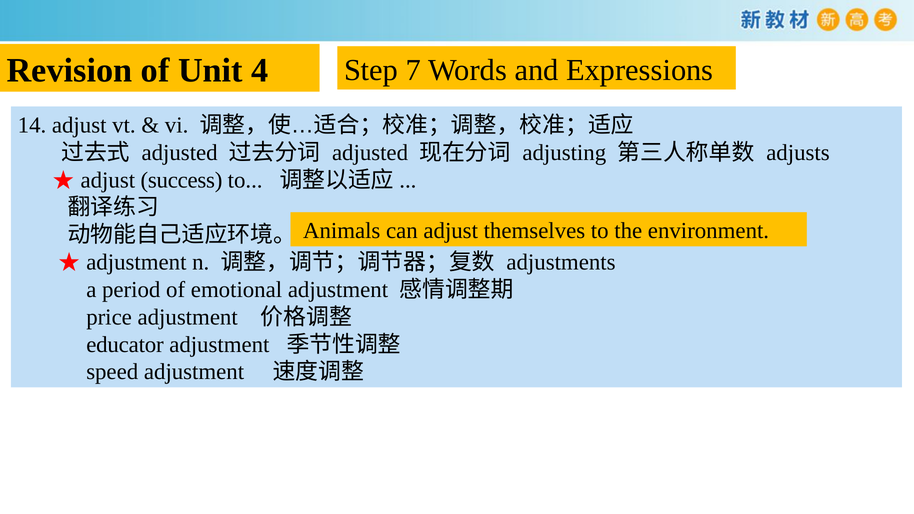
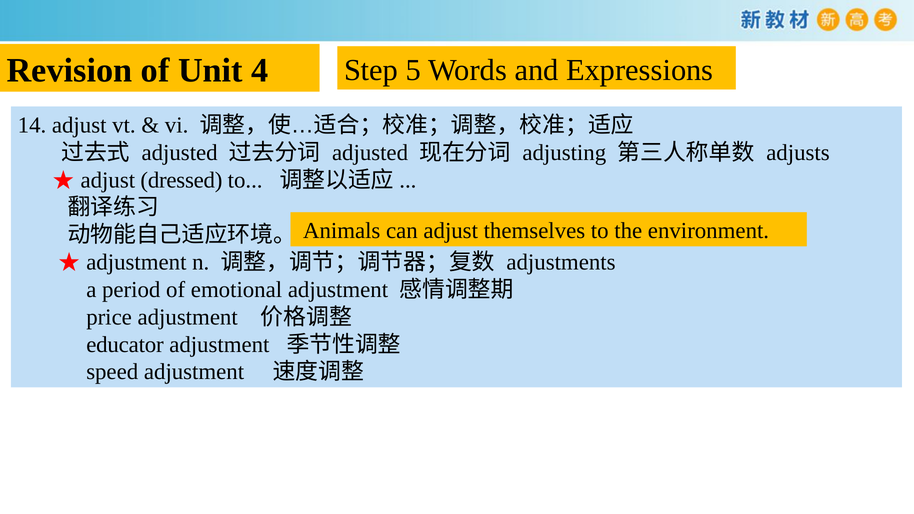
7: 7 -> 5
success: success -> dressed
